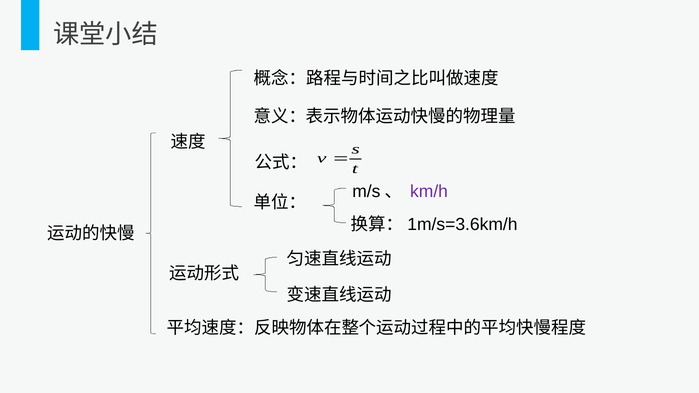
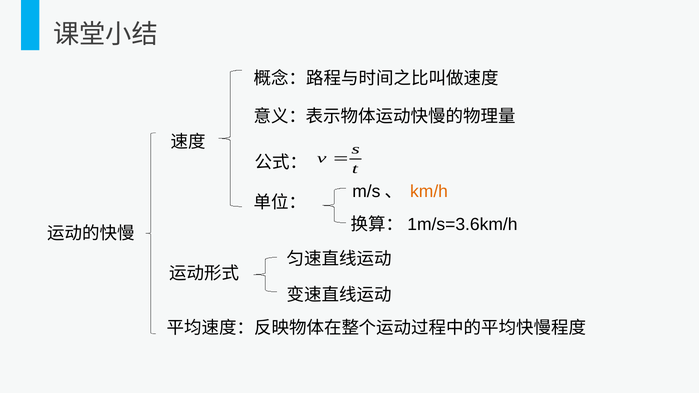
km/h colour: purple -> orange
